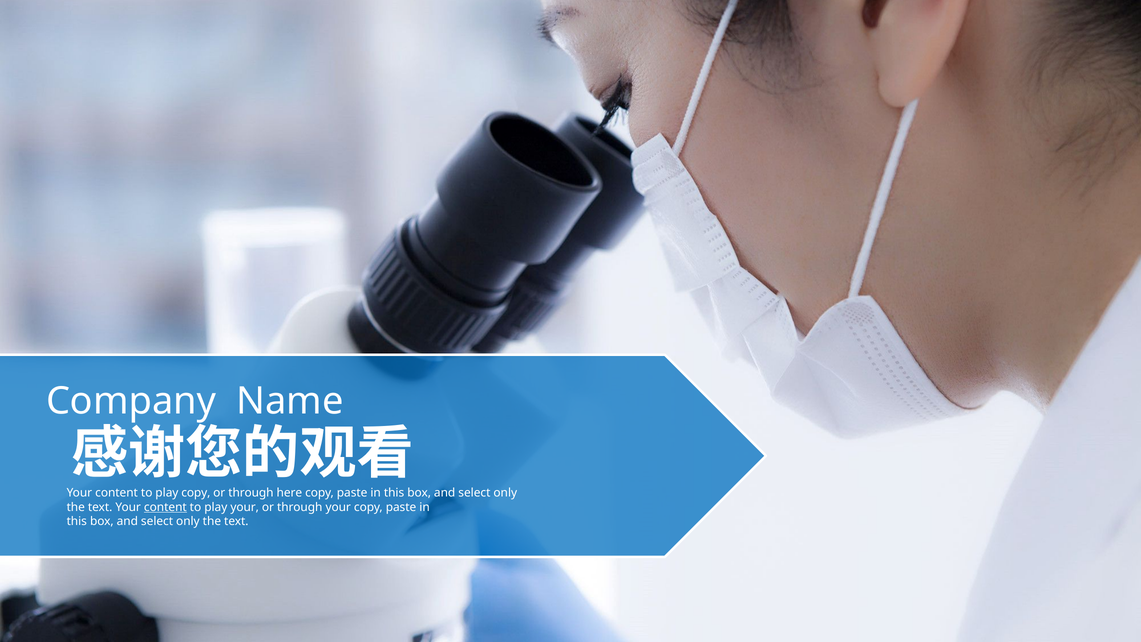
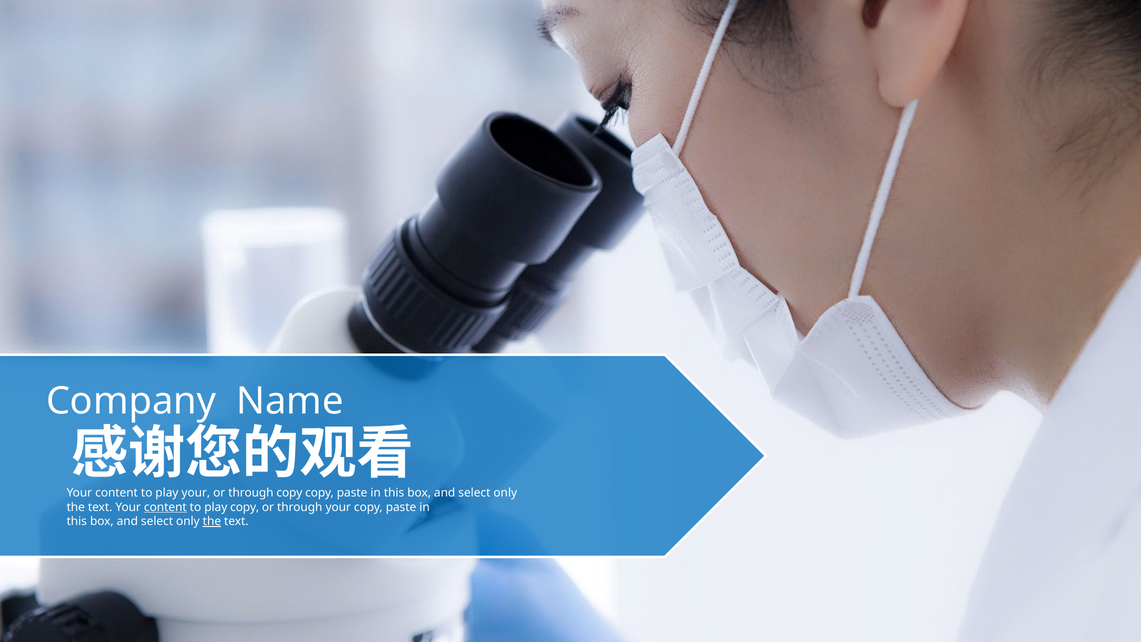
play copy: copy -> your
through here: here -> copy
play your: your -> copy
the at (212, 521) underline: none -> present
